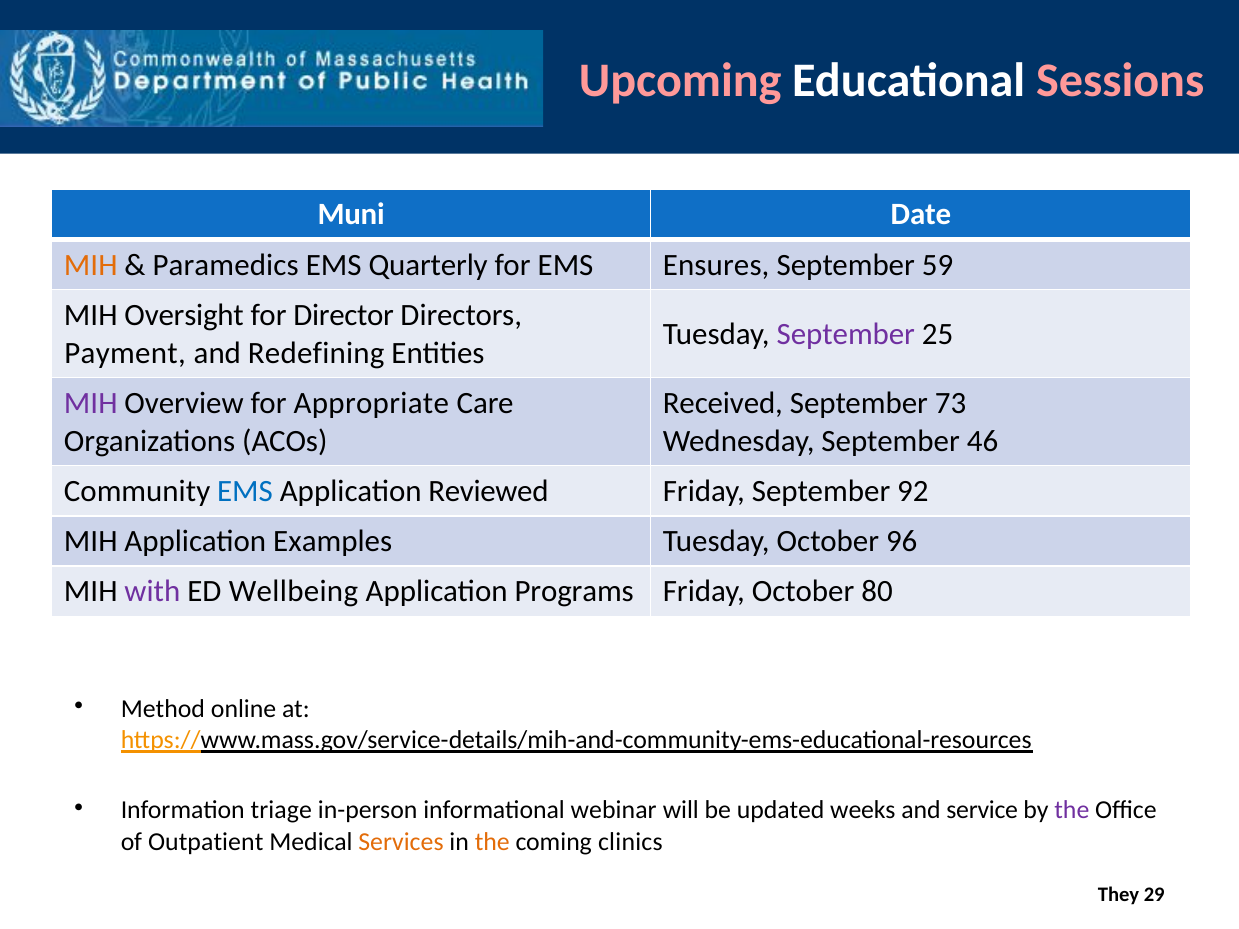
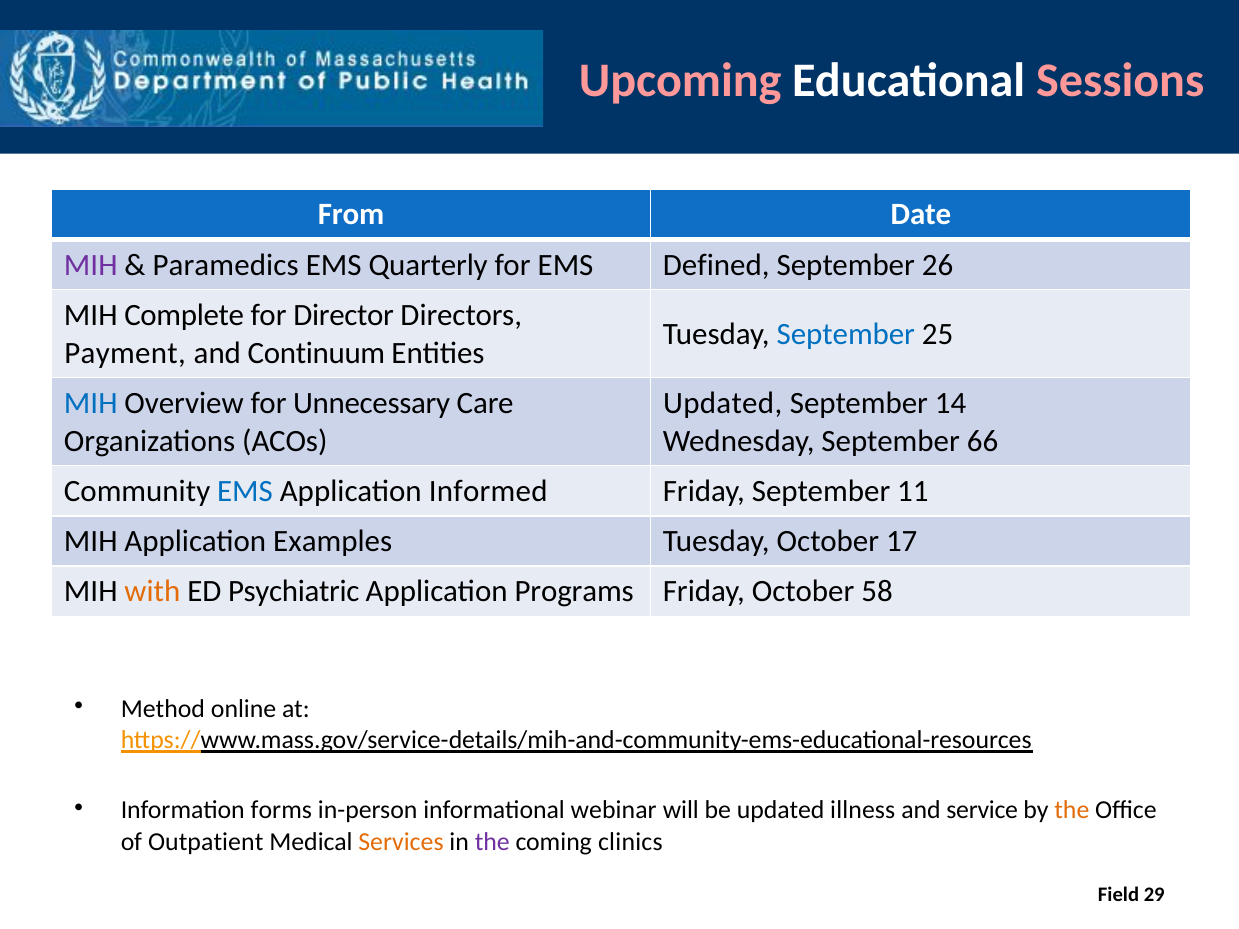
Muni: Muni -> From
MIH at (91, 265) colour: orange -> purple
Ensures: Ensures -> Defined
59: 59 -> 26
Oversight: Oversight -> Complete
September at (846, 334) colour: purple -> blue
Redefining: Redefining -> Continuum
MIH at (91, 403) colour: purple -> blue
Appropriate: Appropriate -> Unnecessary
Received at (723, 403): Received -> Updated
73: 73 -> 14
46: 46 -> 66
Reviewed: Reviewed -> Informed
92: 92 -> 11
96: 96 -> 17
with at (152, 592) colour: purple -> orange
Wellbeing: Wellbeing -> Psychiatric
80: 80 -> 58
triage: triage -> forms
weeks: weeks -> illness
the at (1072, 810) colour: purple -> orange
the at (492, 842) colour: orange -> purple
They: They -> Field
